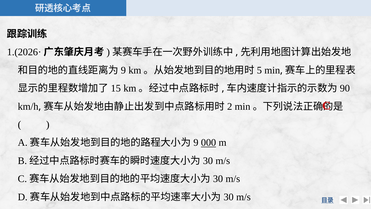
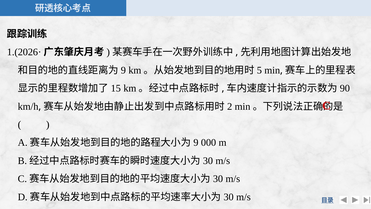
000 underline: present -> none
